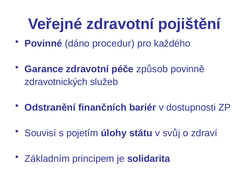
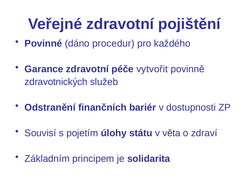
způsob: způsob -> vytvořit
svůj: svůj -> věta
